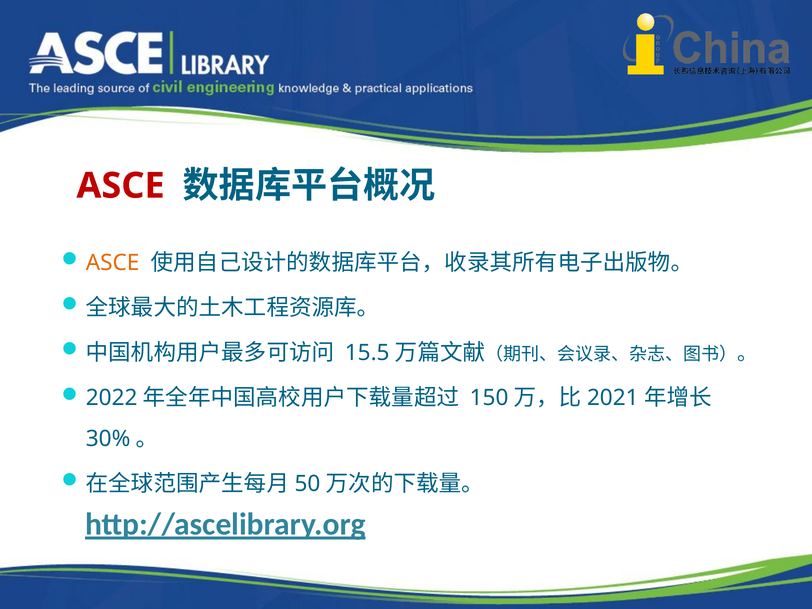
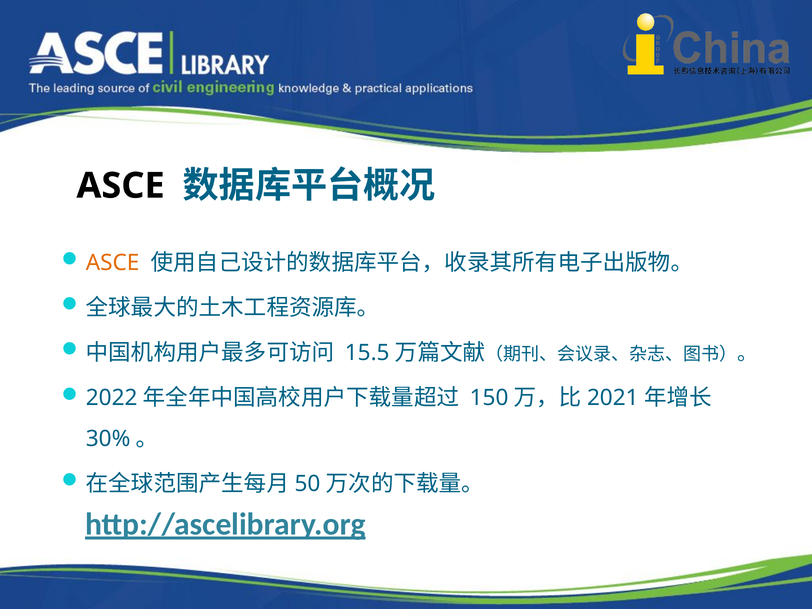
ASCE at (121, 186) colour: red -> black
